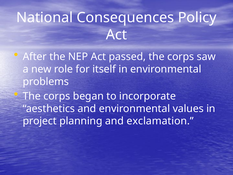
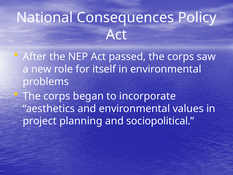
exclamation: exclamation -> sociopolitical
